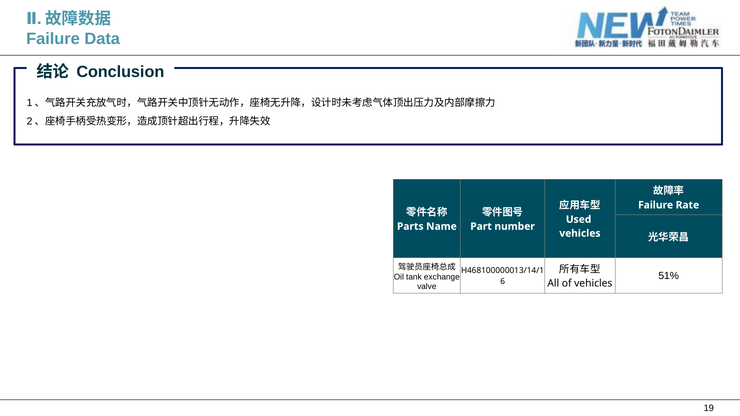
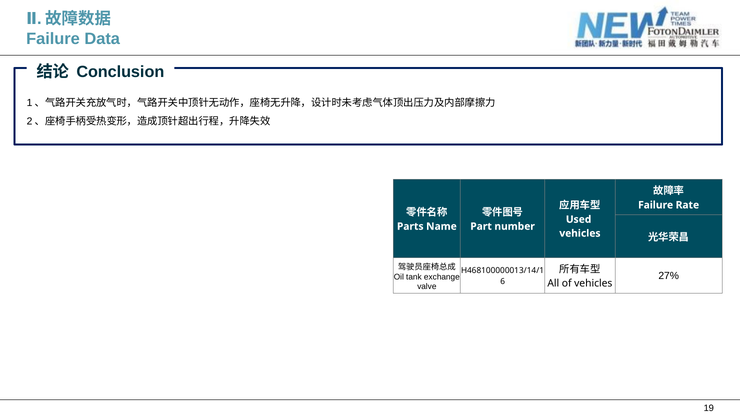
51%: 51% -> 27%
